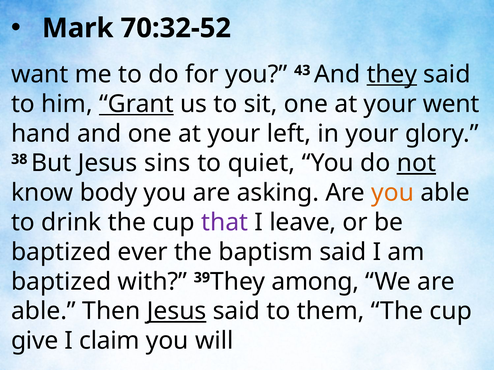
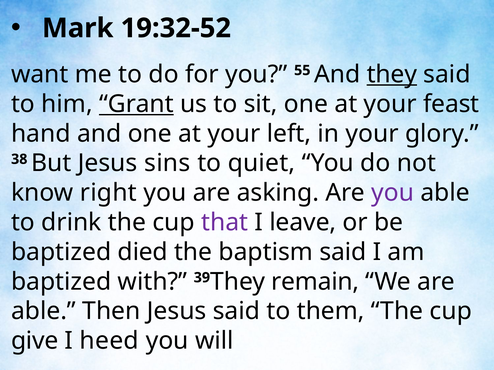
70:32-52: 70:32-52 -> 19:32-52
43: 43 -> 55
went: went -> feast
not underline: present -> none
body: body -> right
you at (393, 193) colour: orange -> purple
ever: ever -> died
among: among -> remain
Jesus at (177, 312) underline: present -> none
claim: claim -> heed
